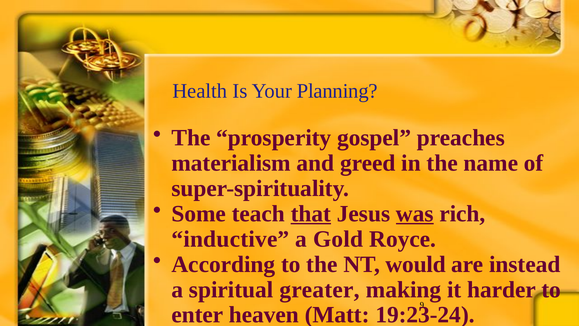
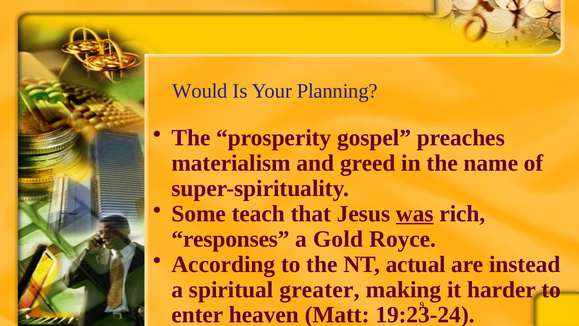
Health: Health -> Would
that underline: present -> none
inductive: inductive -> responses
would: would -> actual
